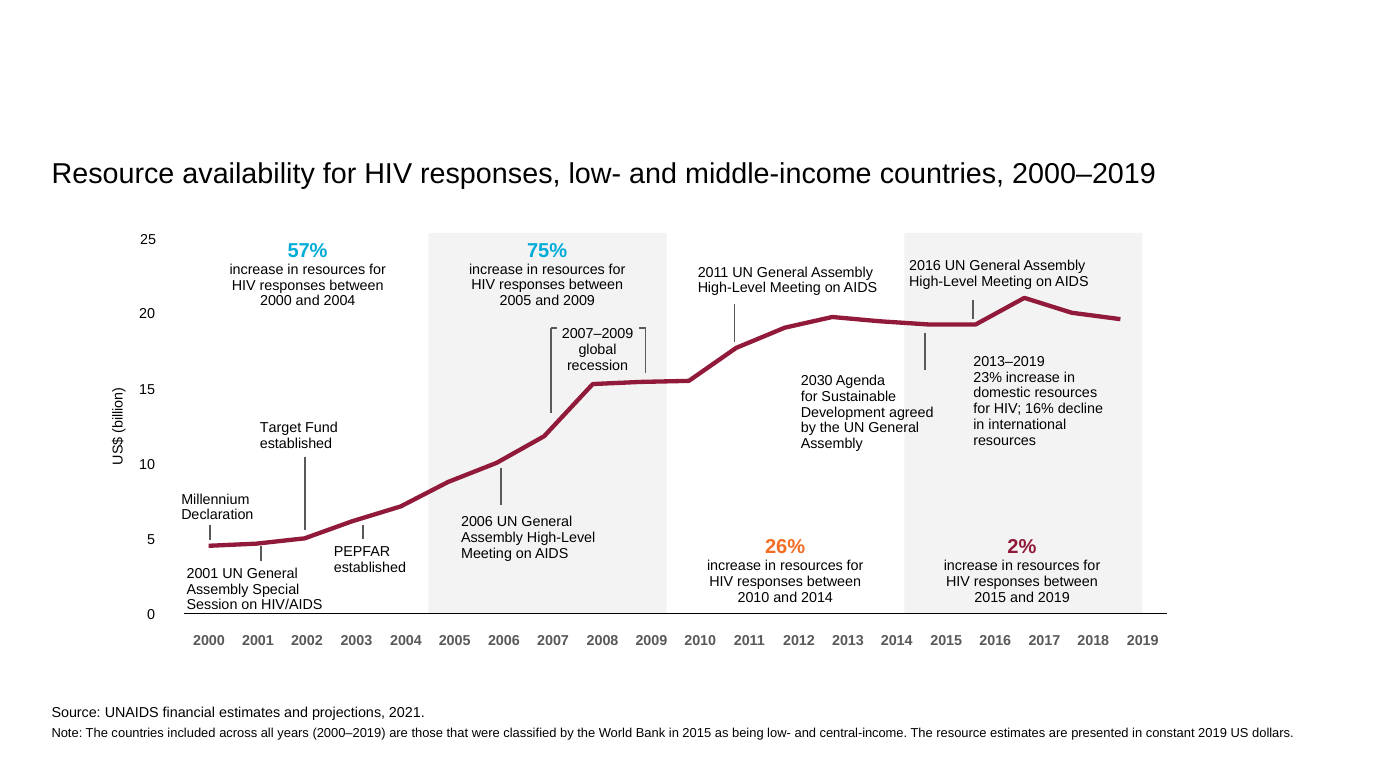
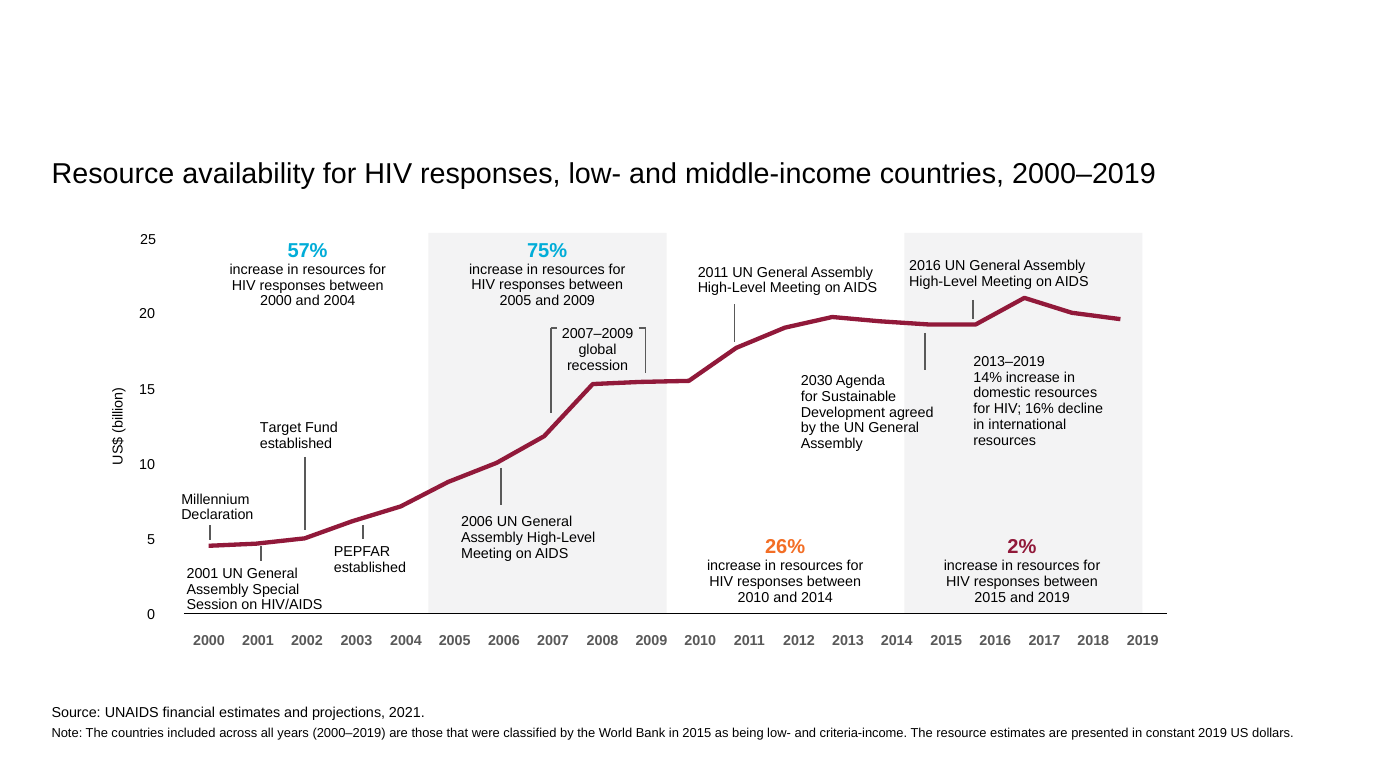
23%: 23% -> 14%
central-income: central-income -> criteria-income
